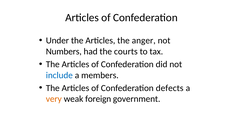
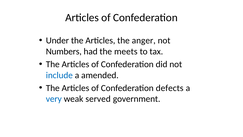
courts: courts -> meets
members: members -> amended
very colour: orange -> blue
foreign: foreign -> served
